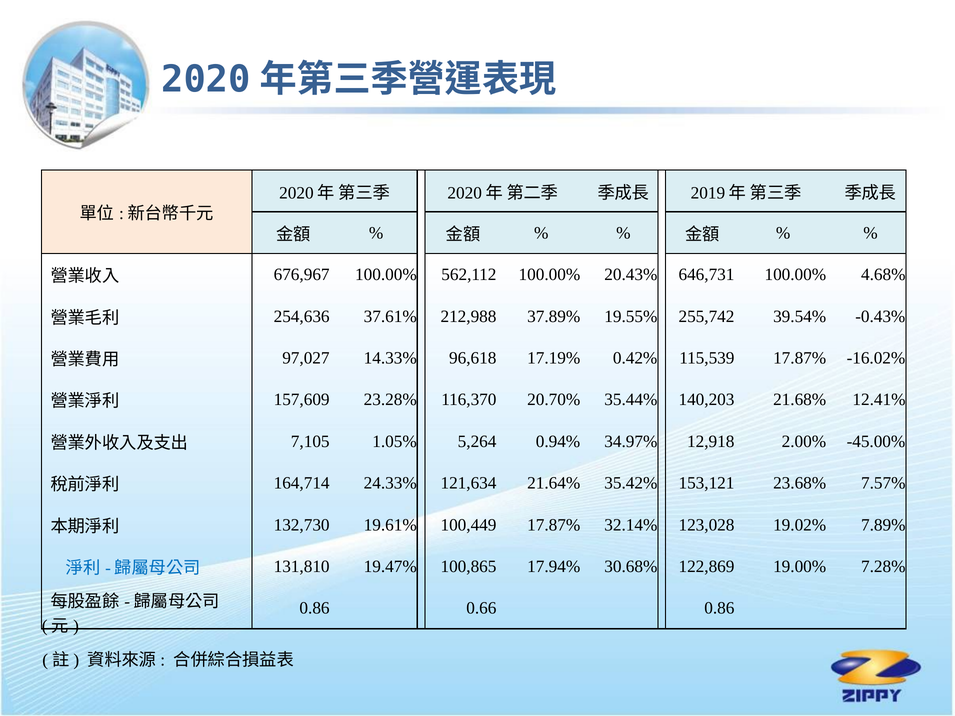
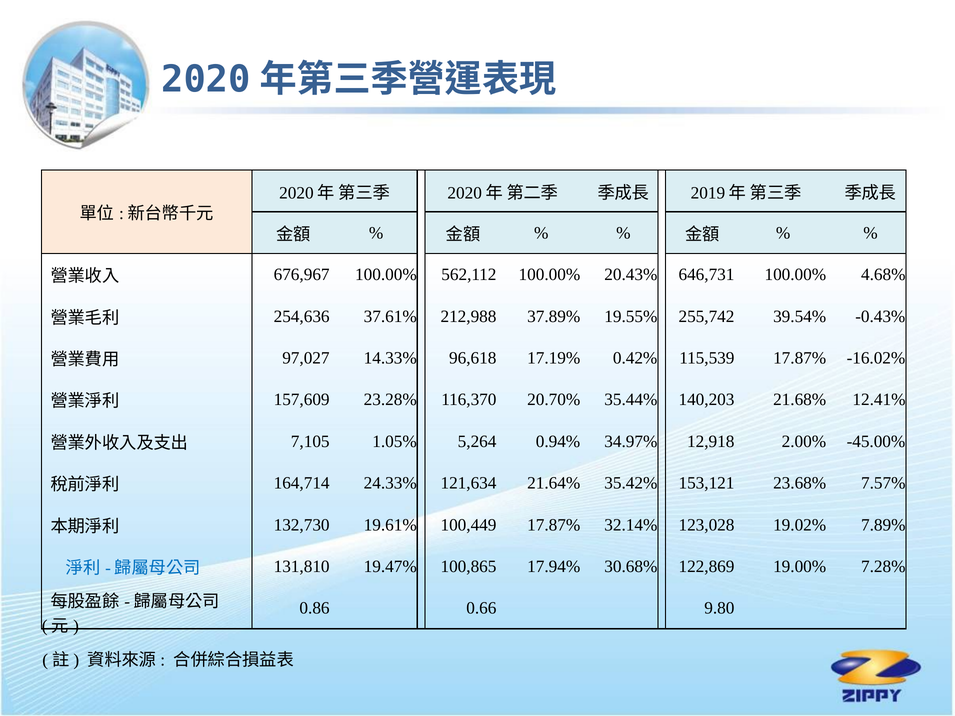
0.66 0.86: 0.86 -> 9.80
